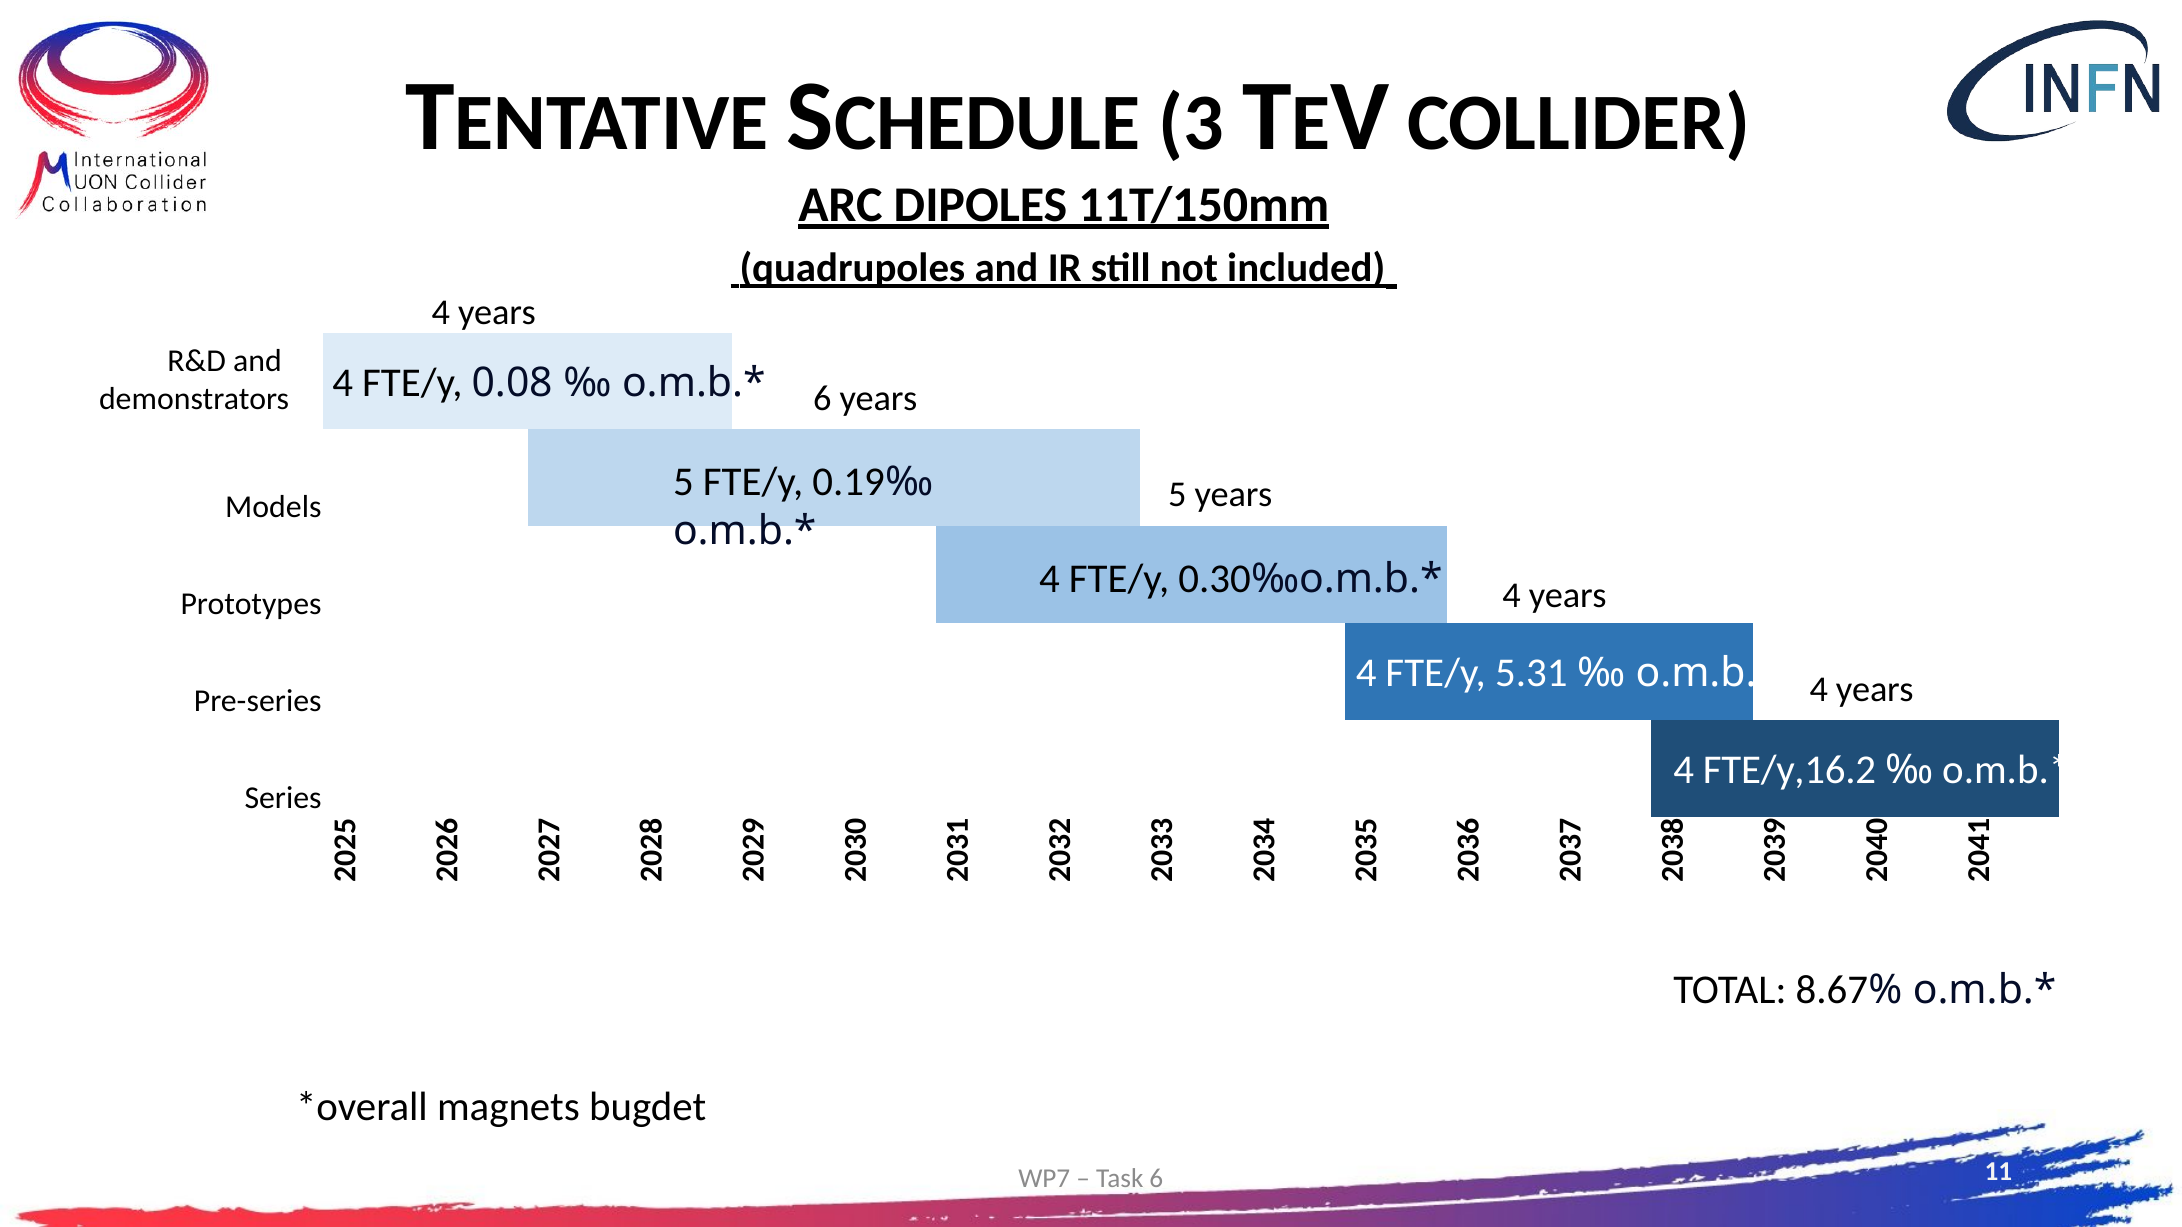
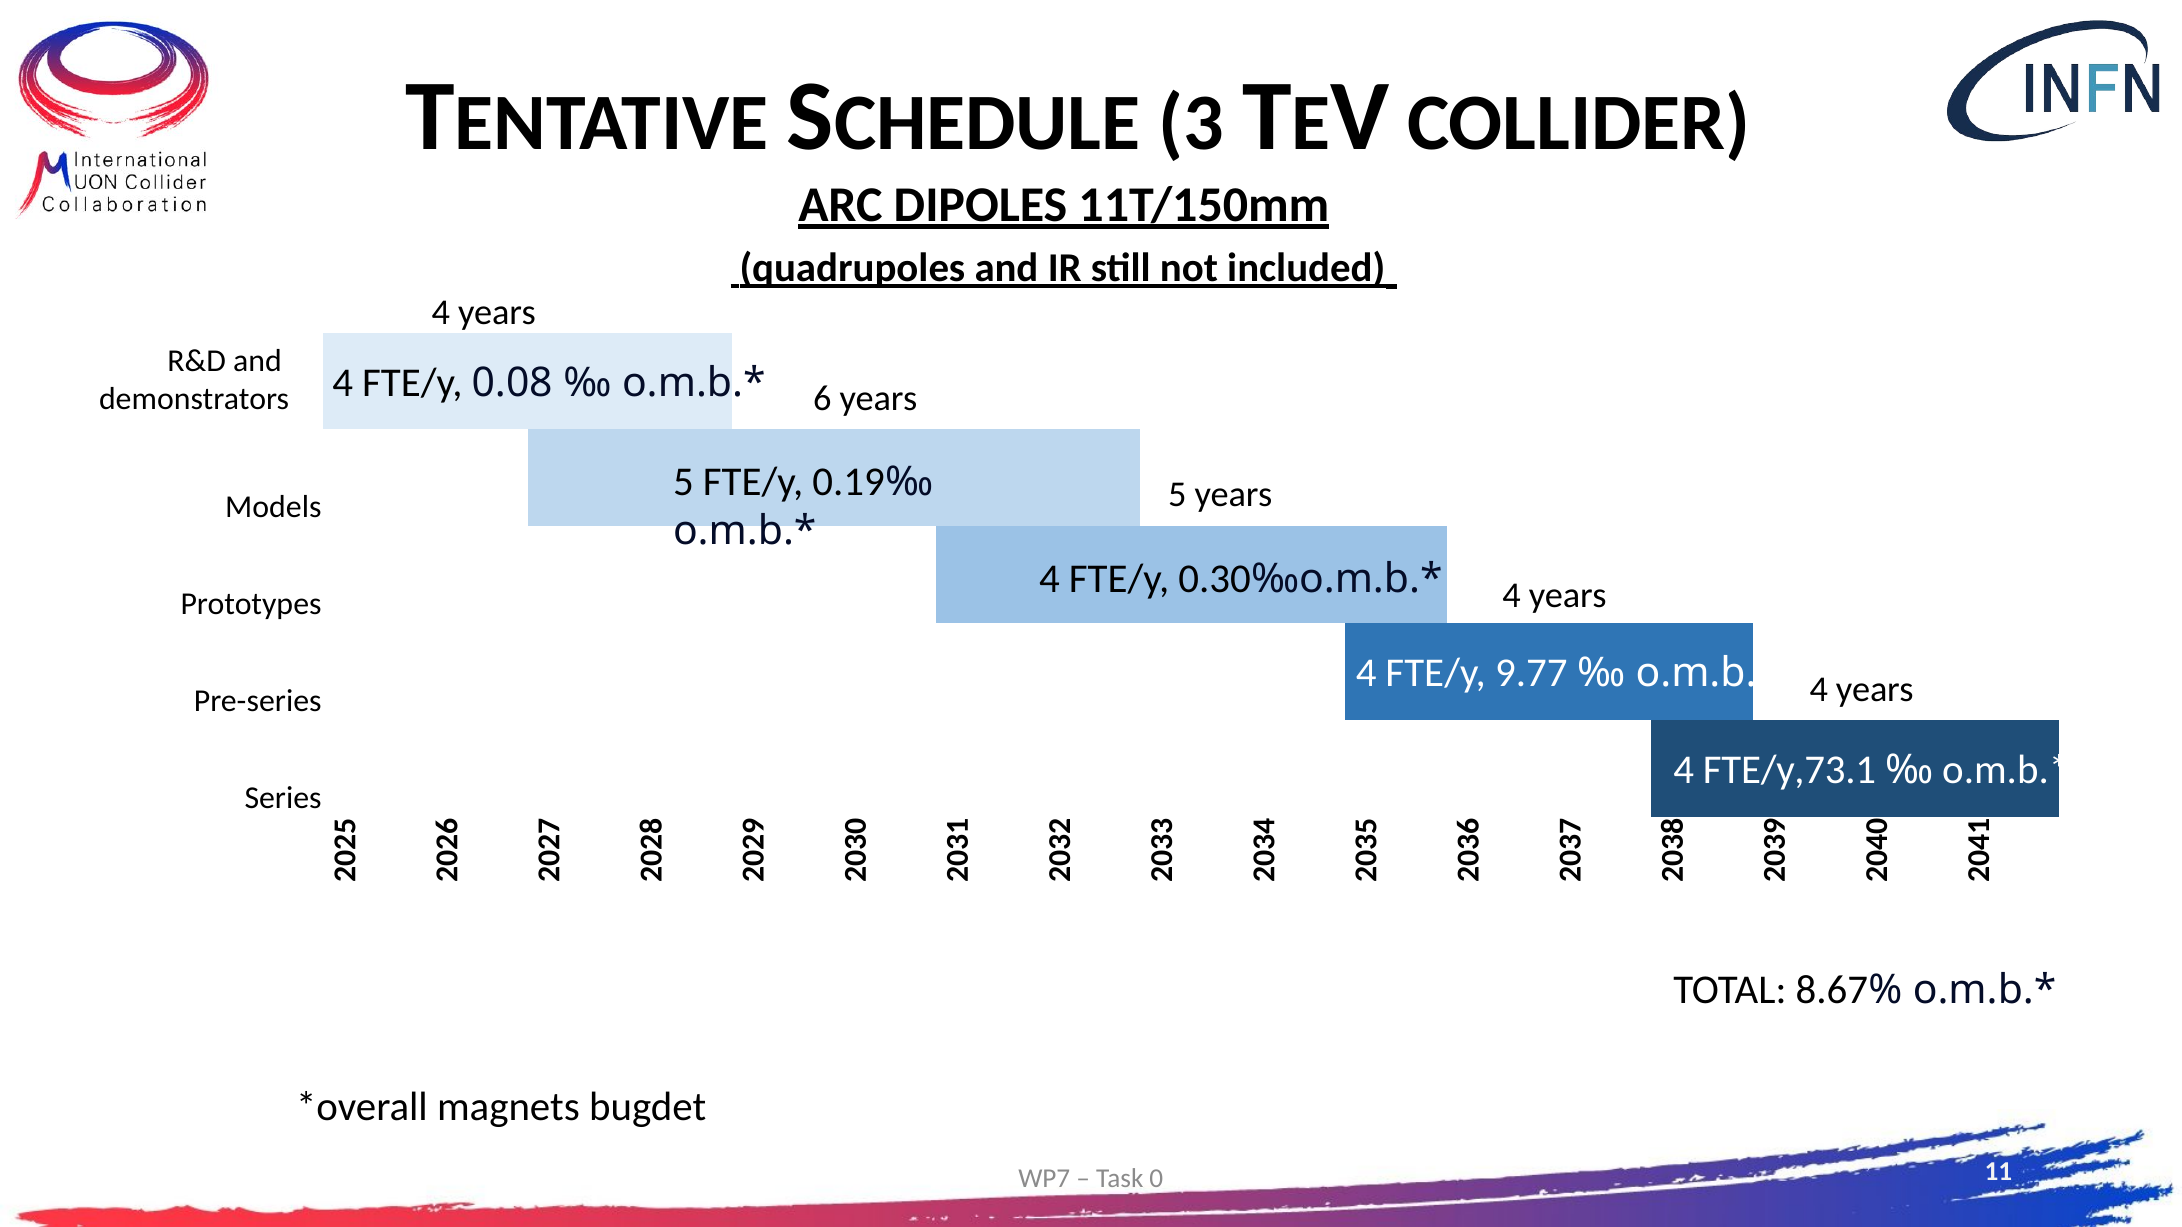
5.31: 5.31 -> 9.77
FTE/y,16.2: FTE/y,16.2 -> FTE/y,73.1
Task 6: 6 -> 0
